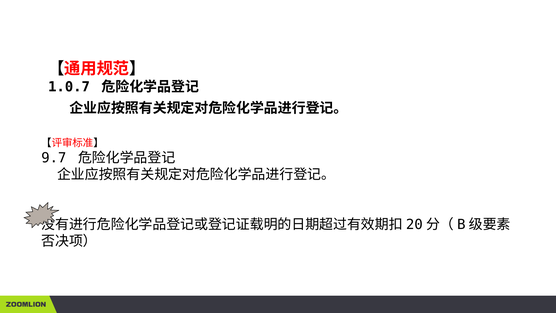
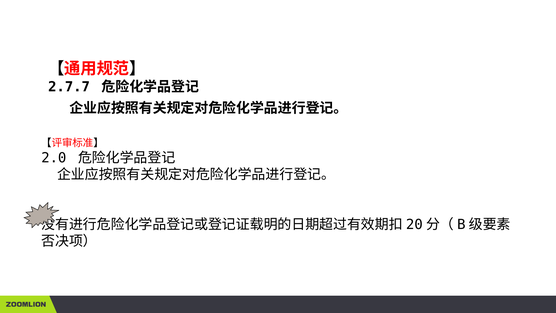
1.0.7: 1.0.7 -> 2.7.7
9.7: 9.7 -> 2.0
